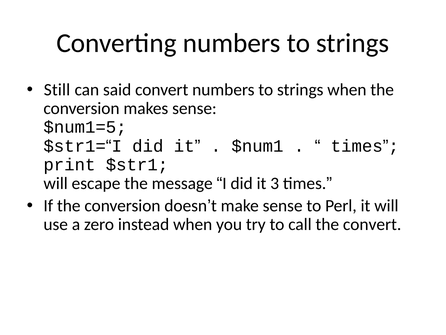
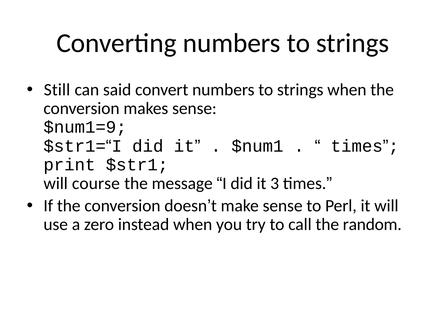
$num1=5: $num1=5 -> $num1=9
escape: escape -> course
the convert: convert -> random
